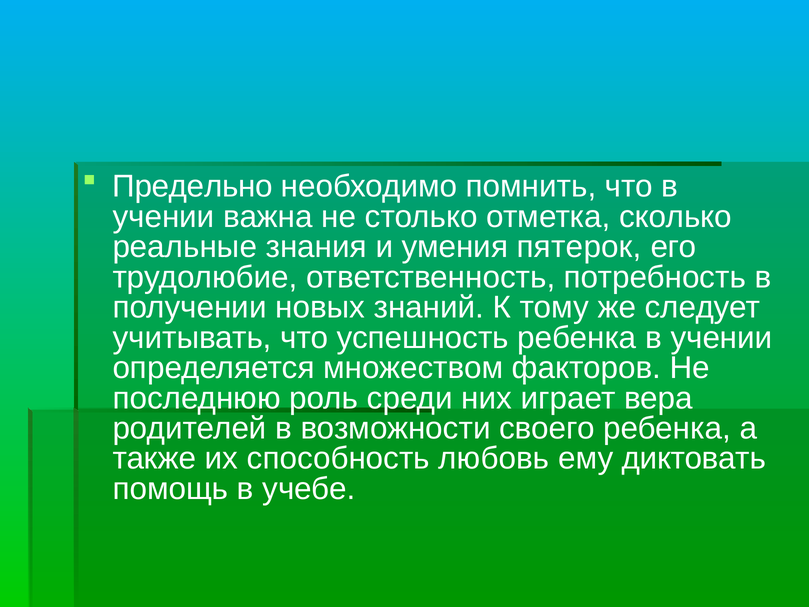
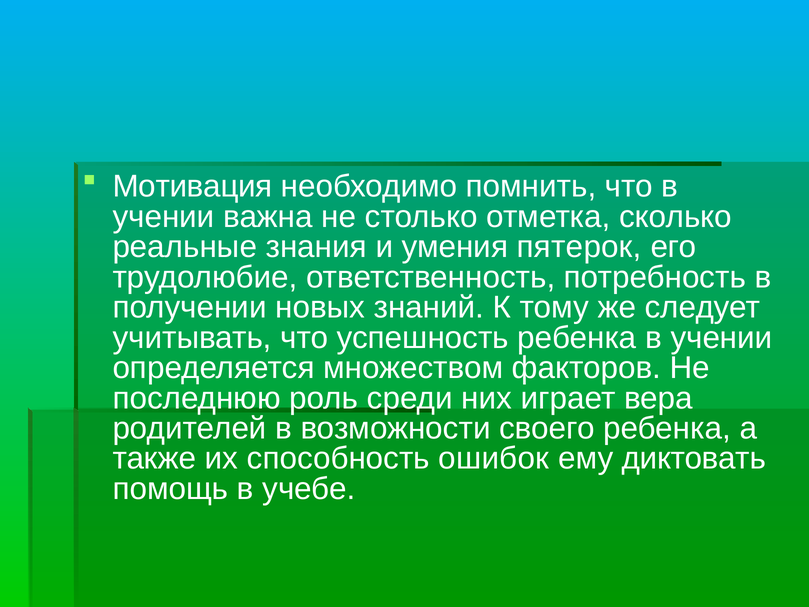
Предельно: Предельно -> Мотивация
любовь: любовь -> ошибок
